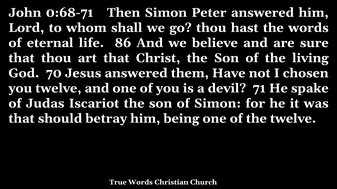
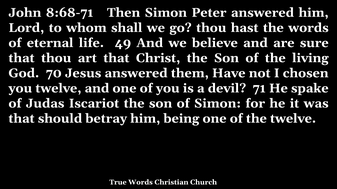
0:68-71: 0:68-71 -> 8:68-71
86: 86 -> 49
